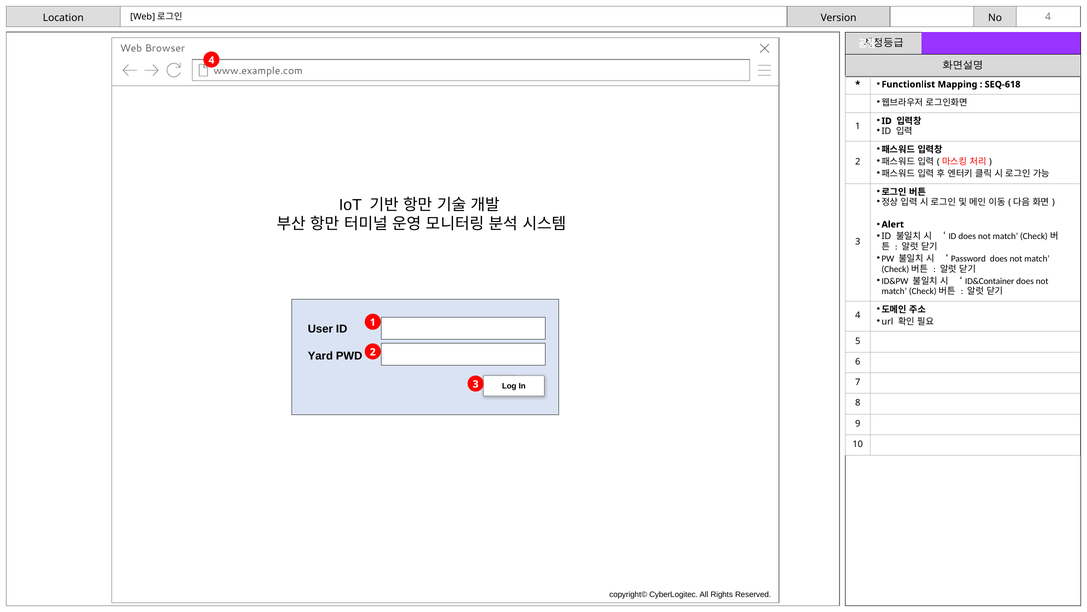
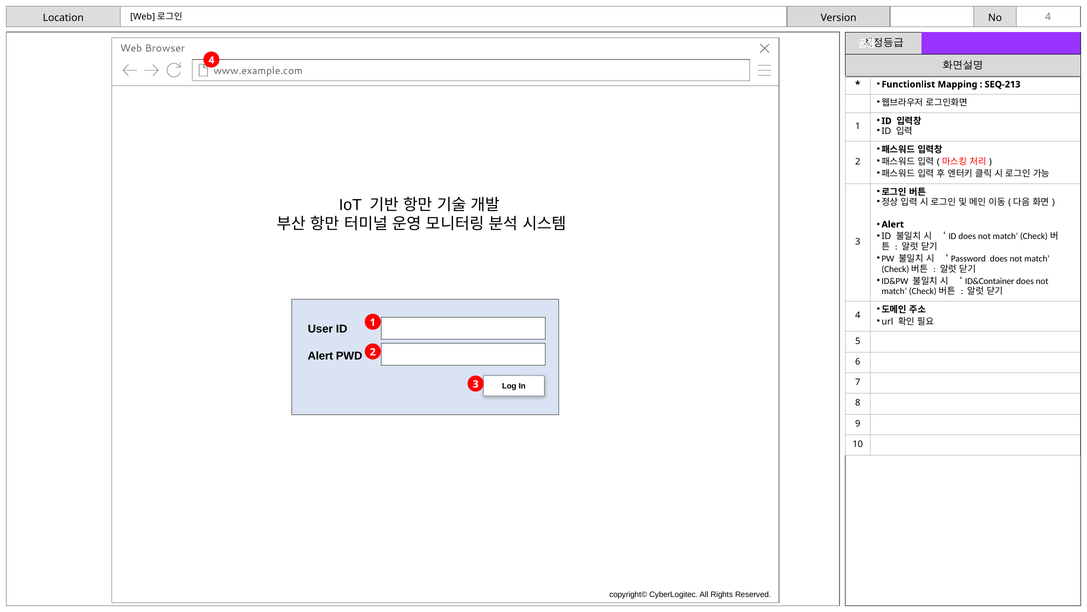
SEQ-618: SEQ-618 -> SEQ-213
Yard at (320, 356): Yard -> Alert
